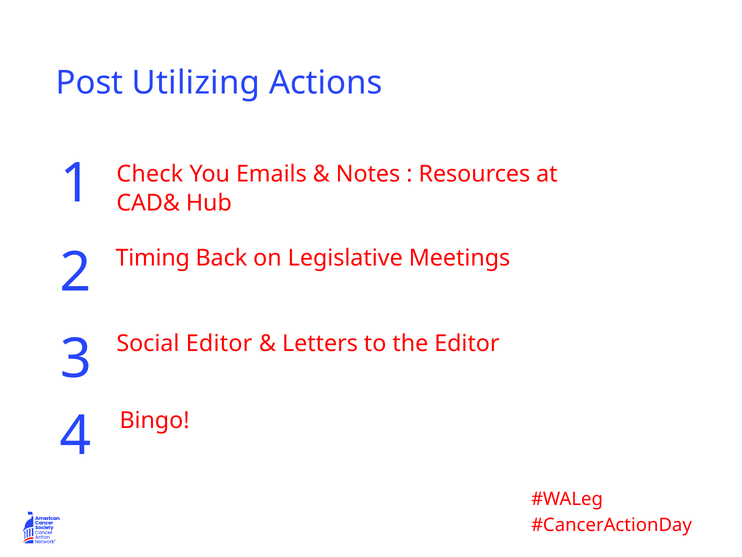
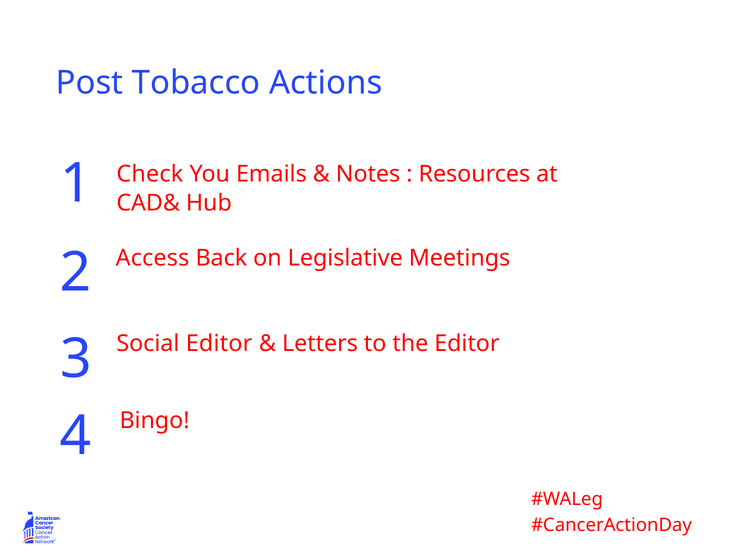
Utilizing: Utilizing -> Tobacco
Timing: Timing -> Access
